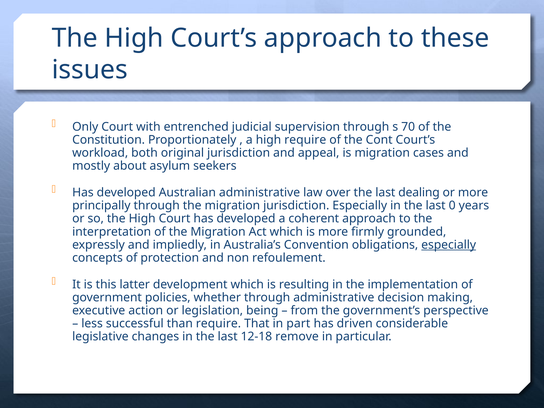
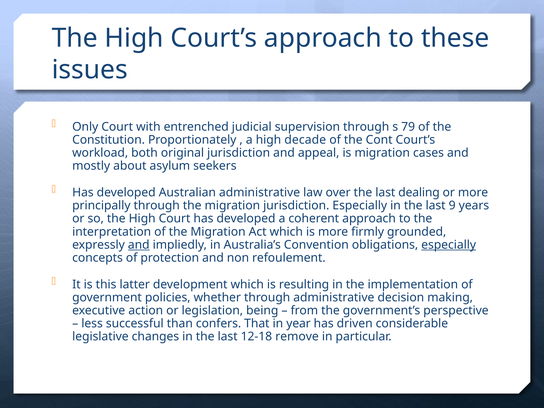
70: 70 -> 79
high require: require -> decade
0: 0 -> 9
and at (139, 245) underline: none -> present
than require: require -> confers
part: part -> year
